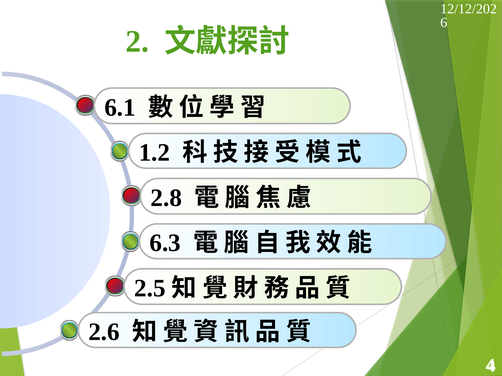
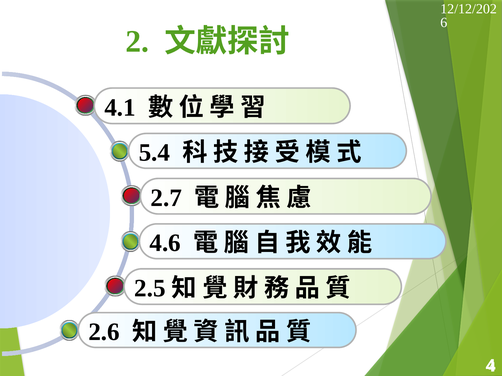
6.1: 6.1 -> 4.1
1.2: 1.2 -> 5.4
2.8: 2.8 -> 2.7
6.3: 6.3 -> 4.6
